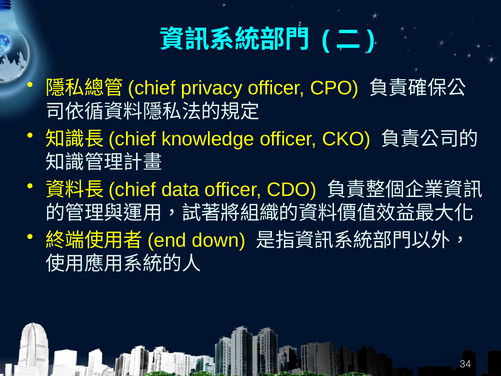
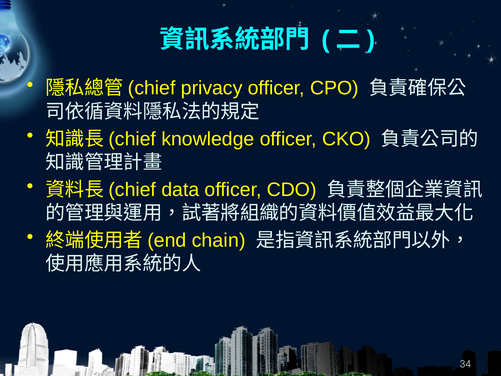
down: down -> chain
